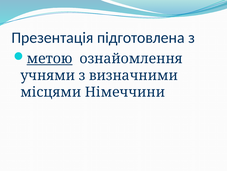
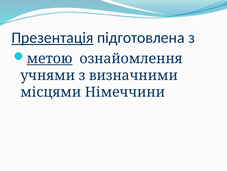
Презентація underline: none -> present
